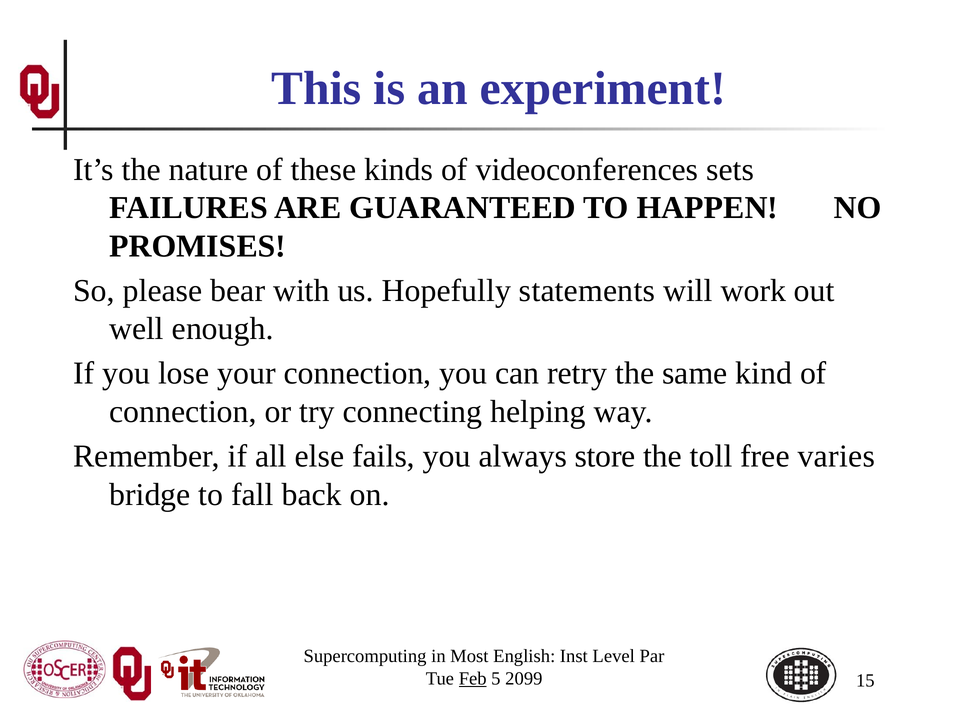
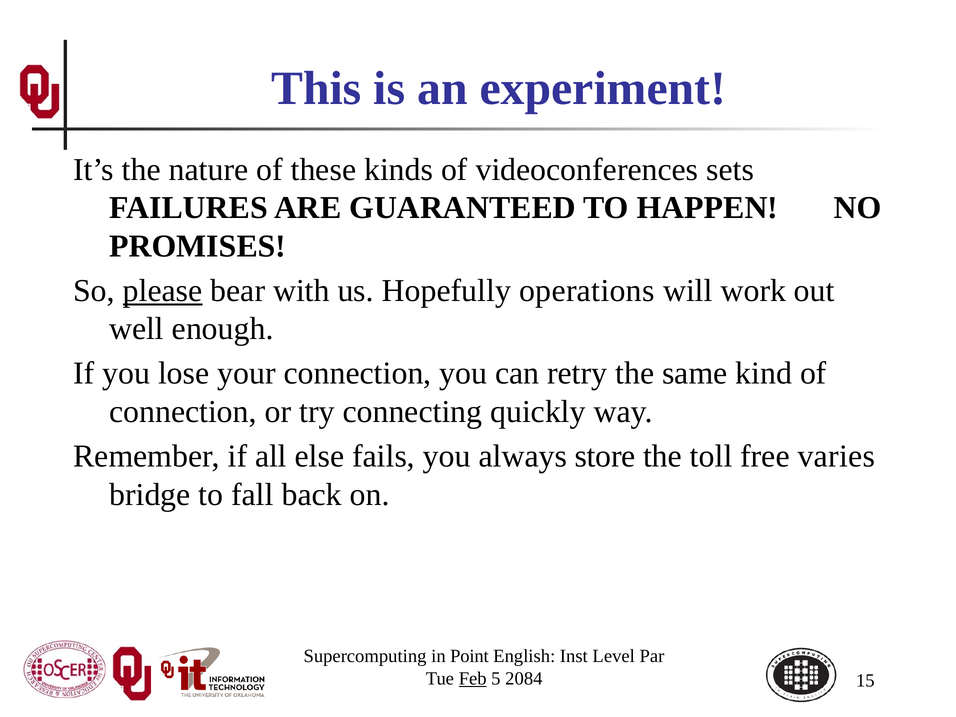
please underline: none -> present
statements: statements -> operations
helping: helping -> quickly
Most: Most -> Point
2099: 2099 -> 2084
